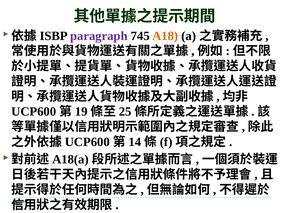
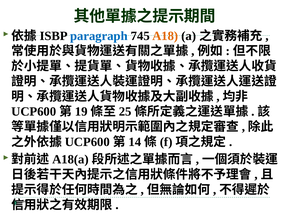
paragraph colour: purple -> blue
